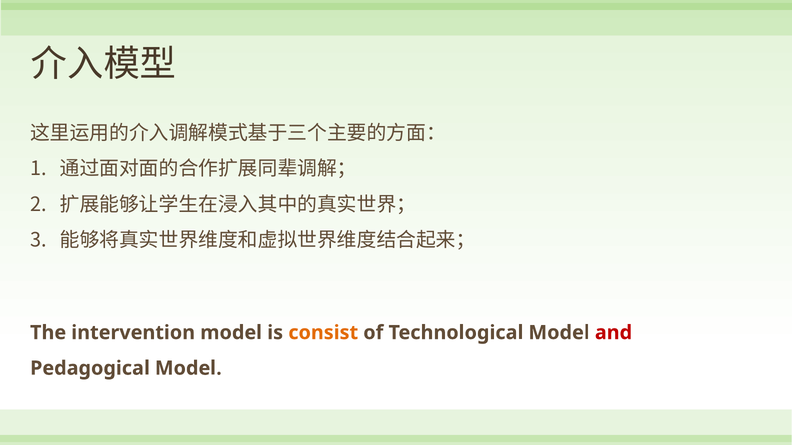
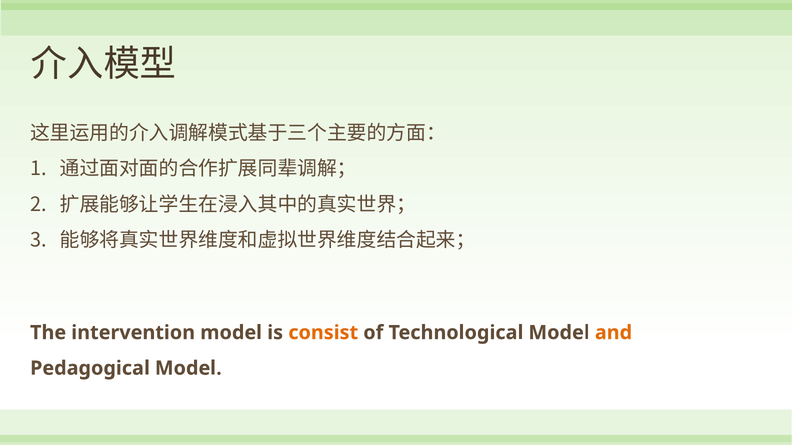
and colour: red -> orange
